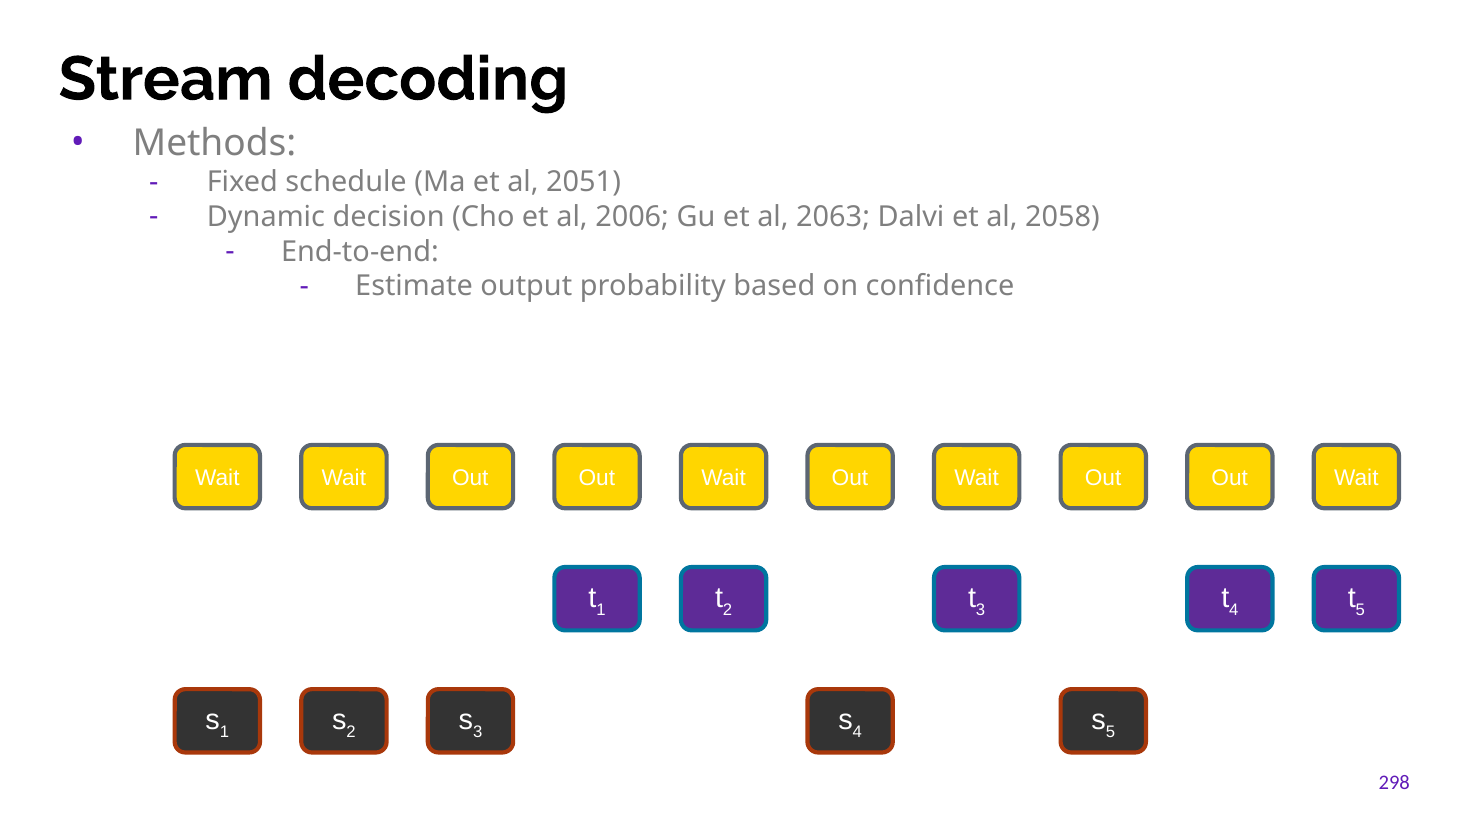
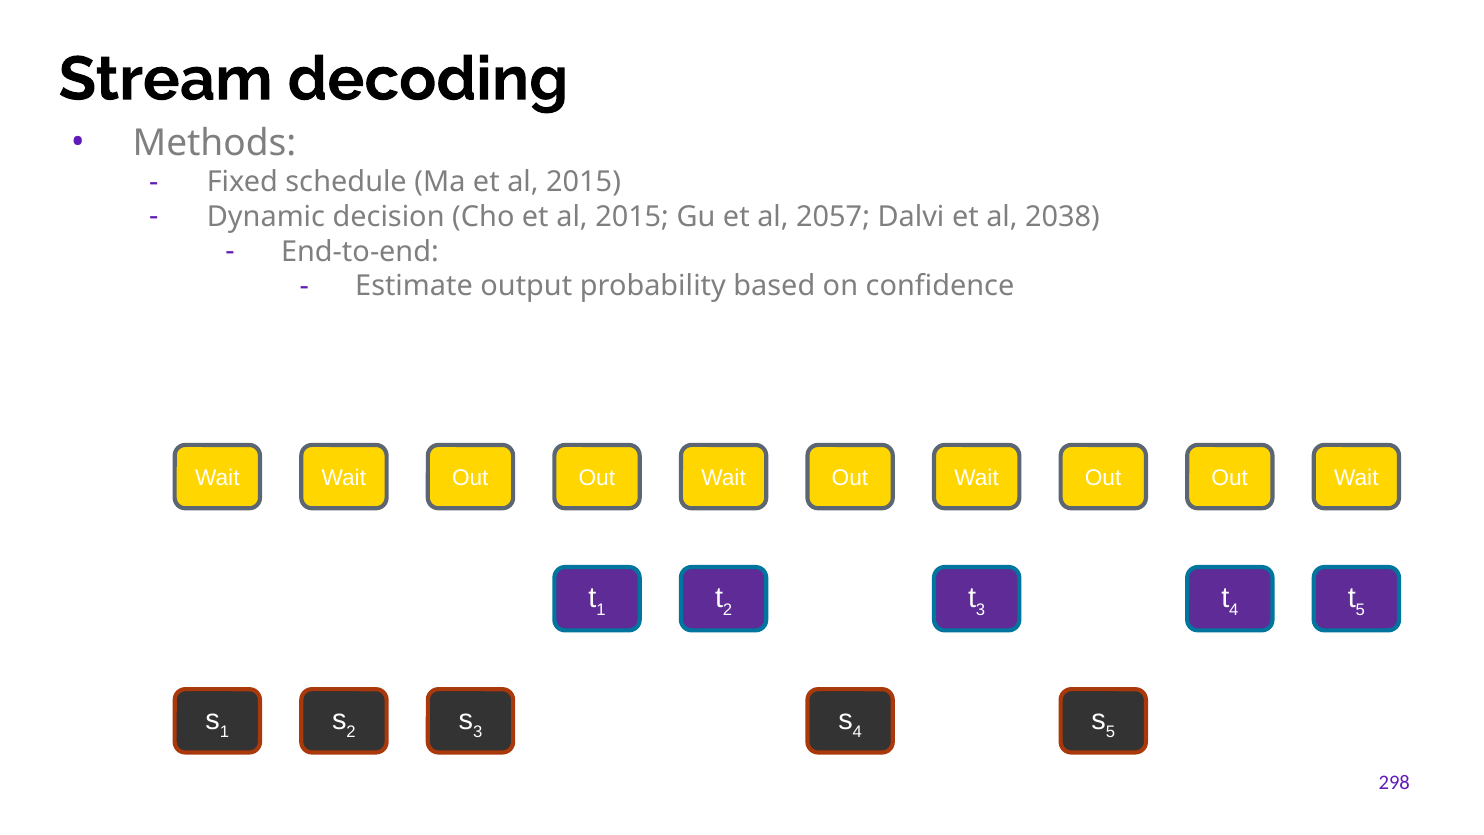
Ma et al 2051: 2051 -> 2015
Cho et al 2006: 2006 -> 2015
2063: 2063 -> 2057
2058: 2058 -> 2038
